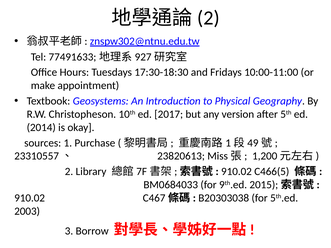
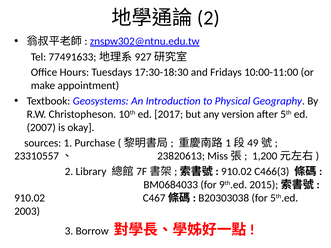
2014: 2014 -> 2007
C466(5: C466(5 -> C466(3
